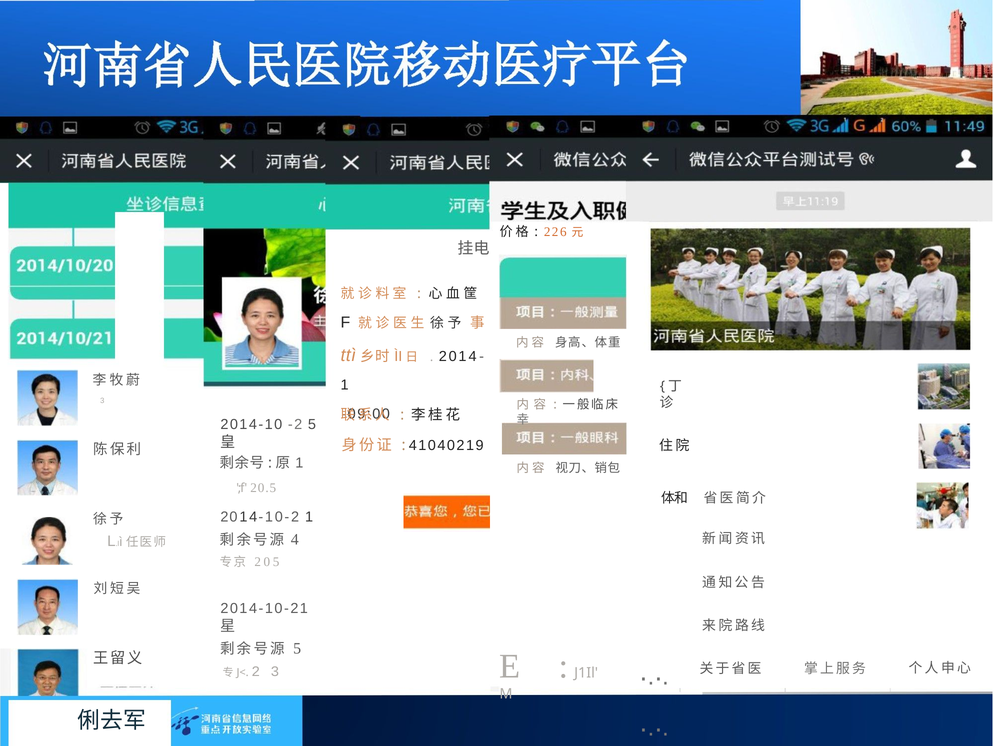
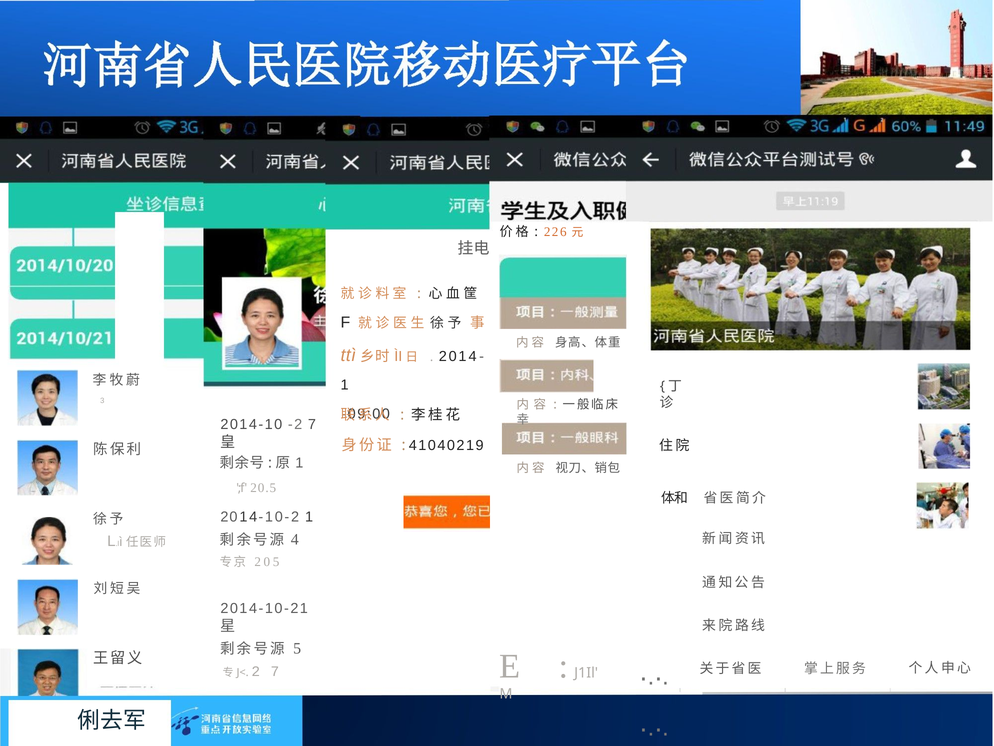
-2 5: 5 -> 7
2 3: 3 -> 7
